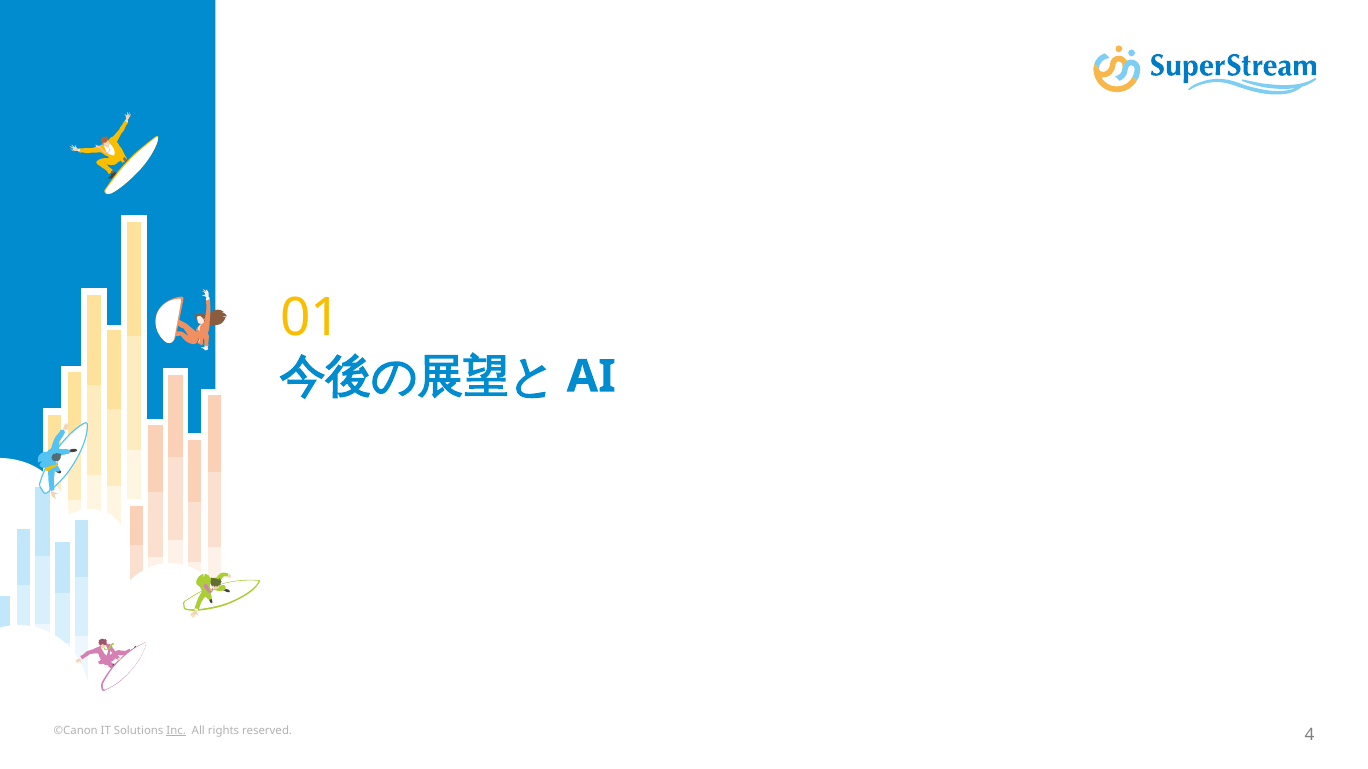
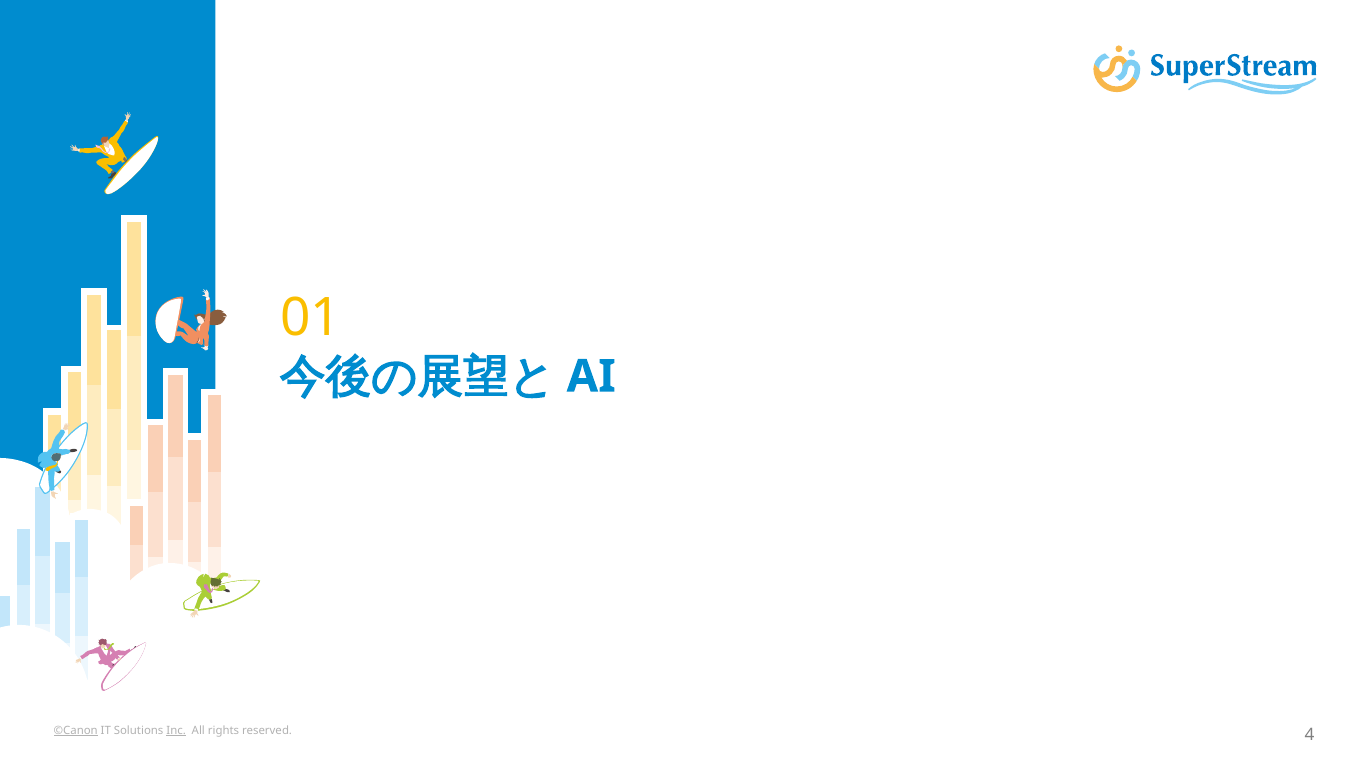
©Canon underline: none -> present
